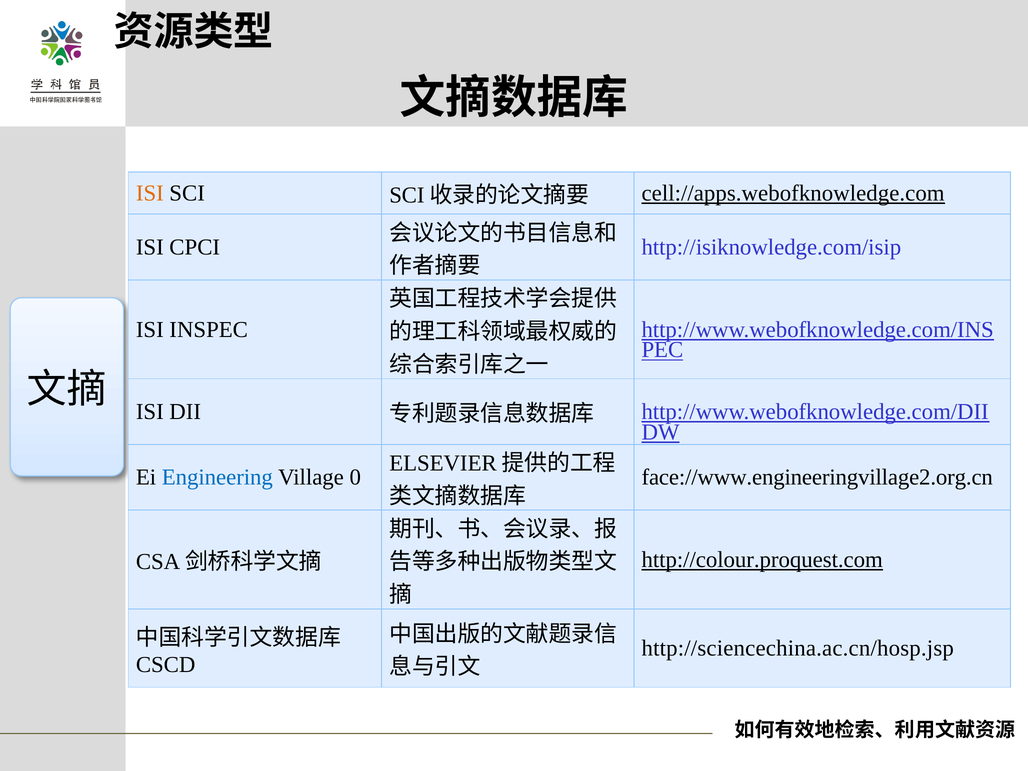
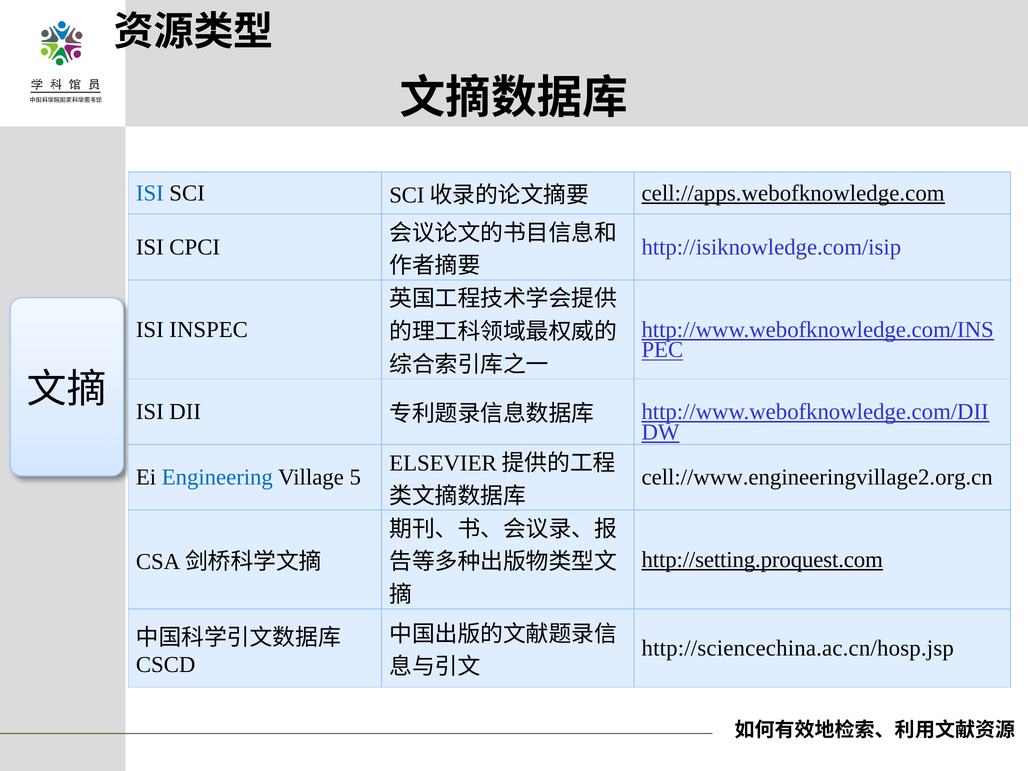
ISI at (150, 193) colour: orange -> blue
0: 0 -> 5
face://www.engineeringvillage2.org.cn: face://www.engineeringvillage2.org.cn -> cell://www.engineeringvillage2.org.cn
http://colour.proquest.com: http://colour.proquest.com -> http://setting.proquest.com
